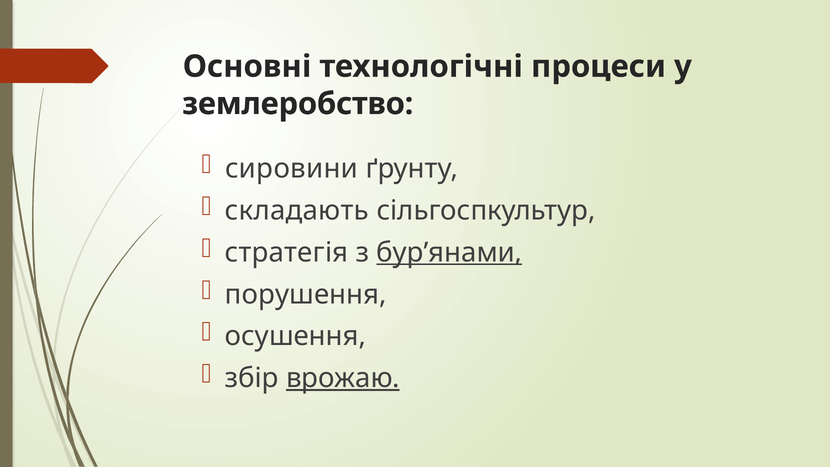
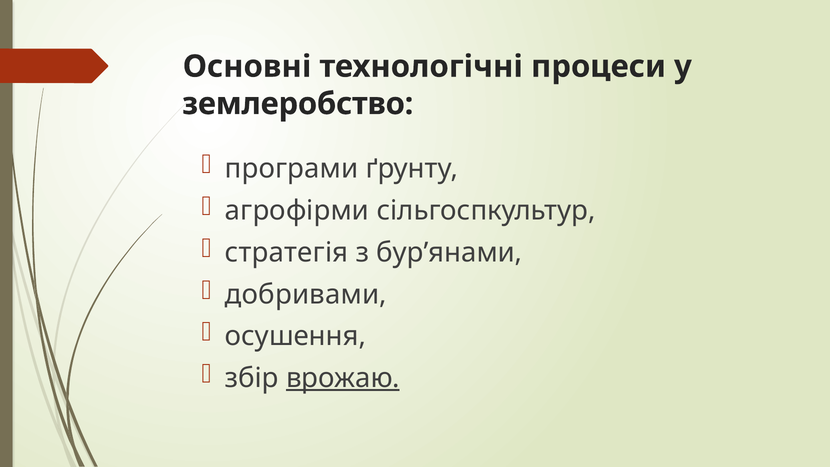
сировини: сировини -> програми
складають: складають -> агрофірми
бур’янами underline: present -> none
порушення: порушення -> добривами
